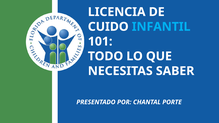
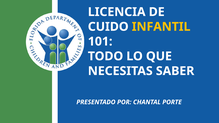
INFANTIL colour: light blue -> yellow
